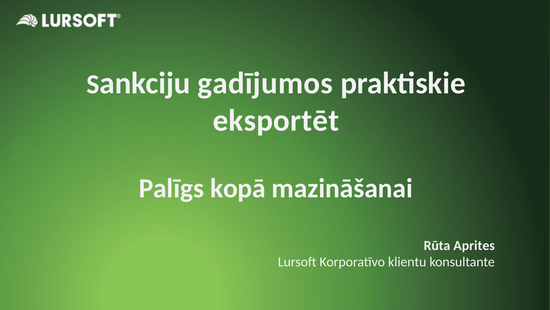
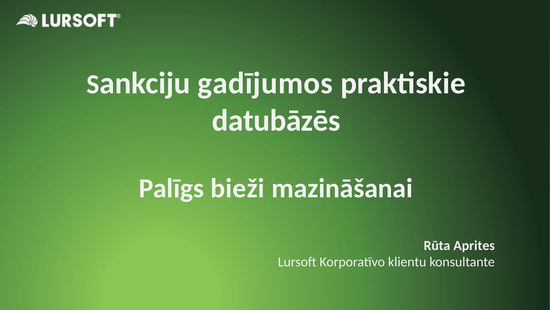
eksportēt: eksportēt -> datubāzēs
kopā: kopā -> bieži
